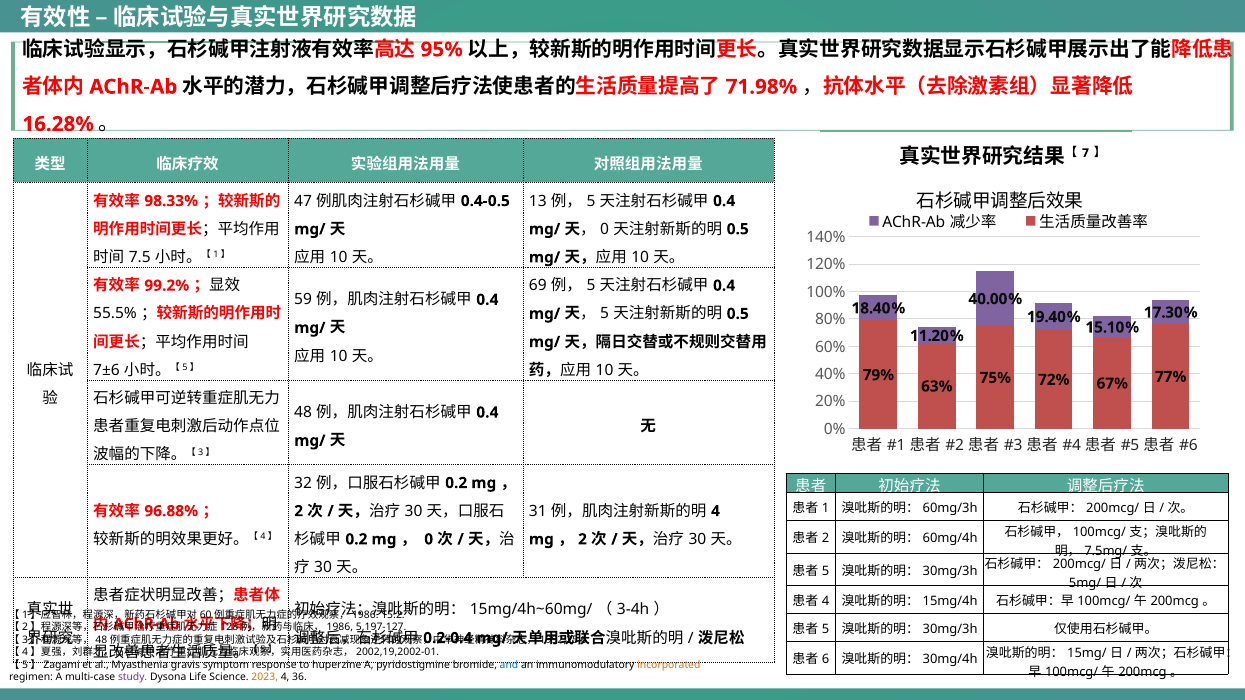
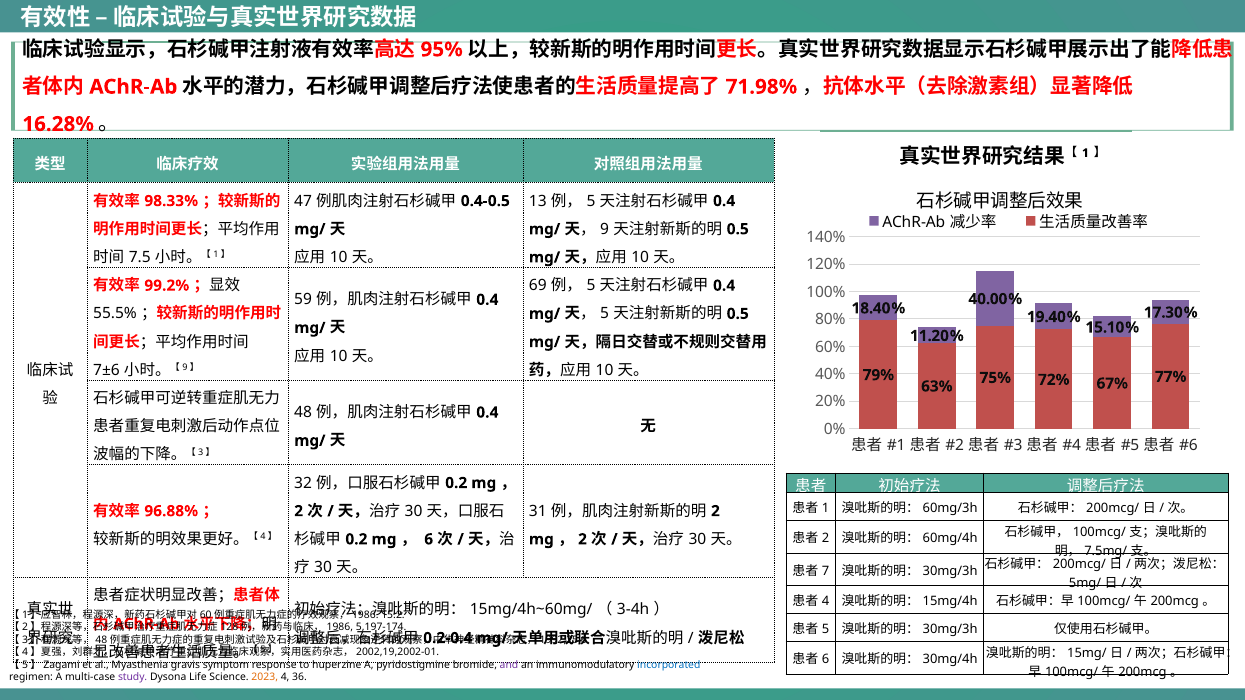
7 at (1085, 153): 7 -> 1
0 at (605, 229): 0 -> 9
5 at (185, 368): 5 -> 9
4 at (715, 511): 4 -> 2
0 at (429, 540): 0 -> 6
5 at (826, 571): 5 -> 7
5,197-127: 5,197-127 -> 5,197-174
and colour: blue -> purple
incorporated colour: orange -> blue
